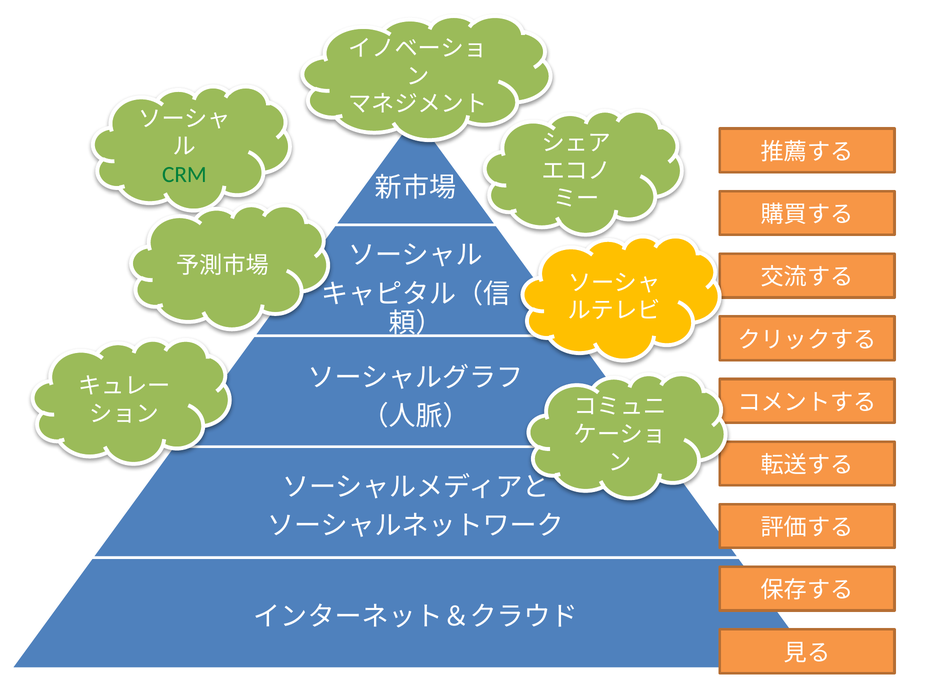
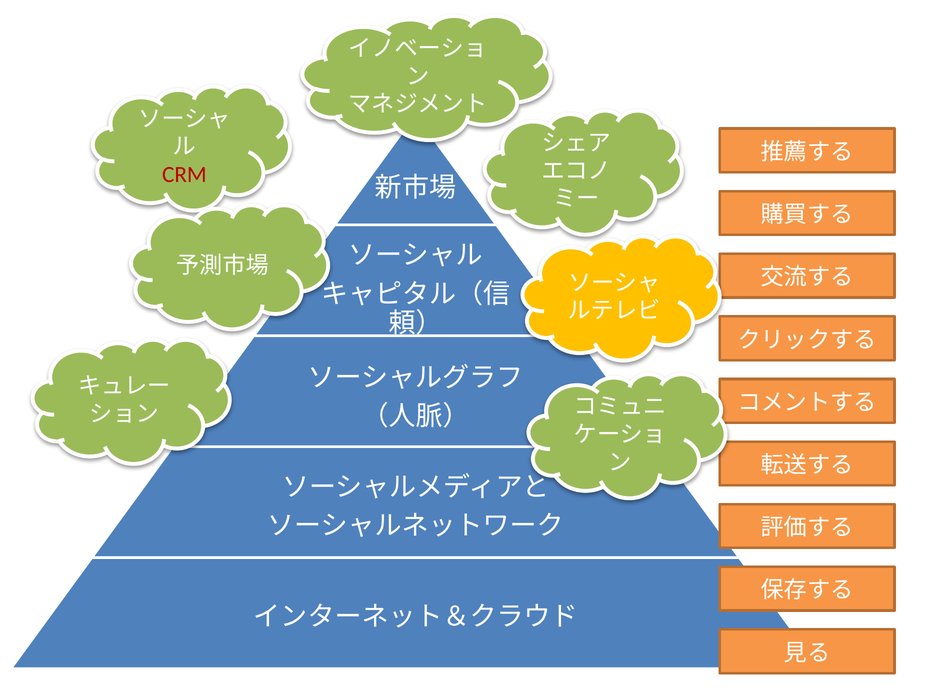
CRM colour: green -> red
